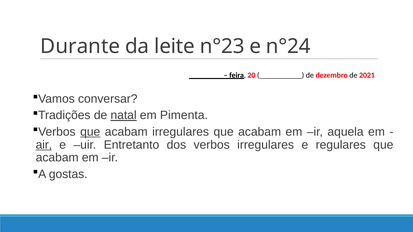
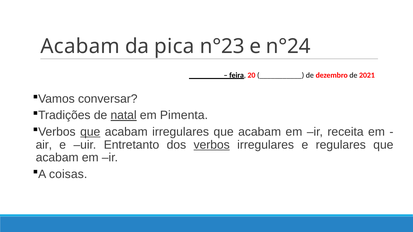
Durante at (80, 46): Durante -> Acabam
leite: leite -> pica
aquela: aquela -> receita
air underline: present -> none
verbos underline: none -> present
gostas: gostas -> coisas
